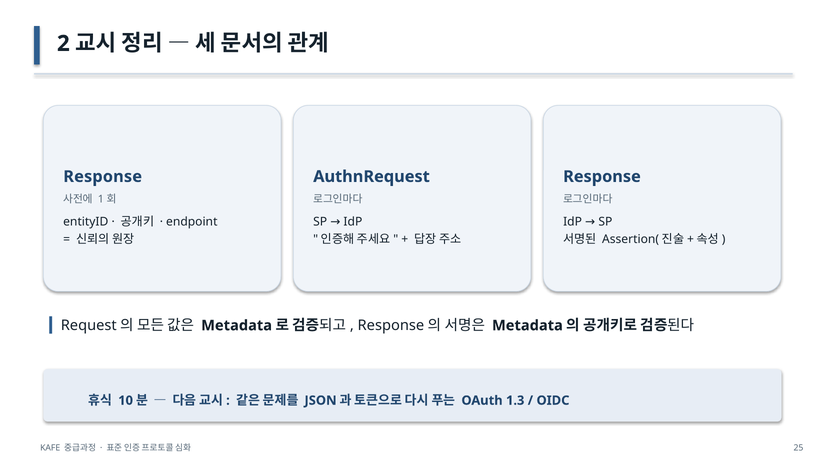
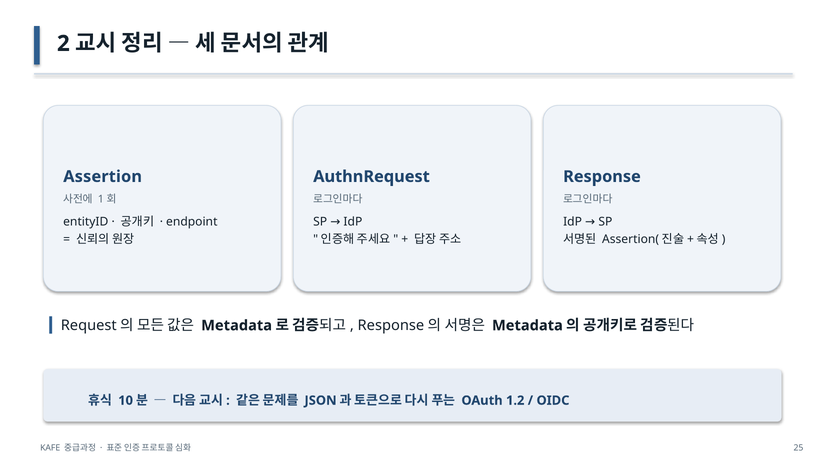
Response at (103, 177): Response -> Assertion
1.3: 1.3 -> 1.2
